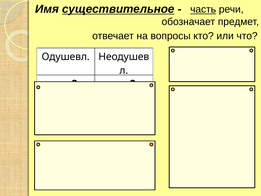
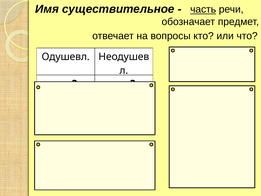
существительное underline: present -> none
